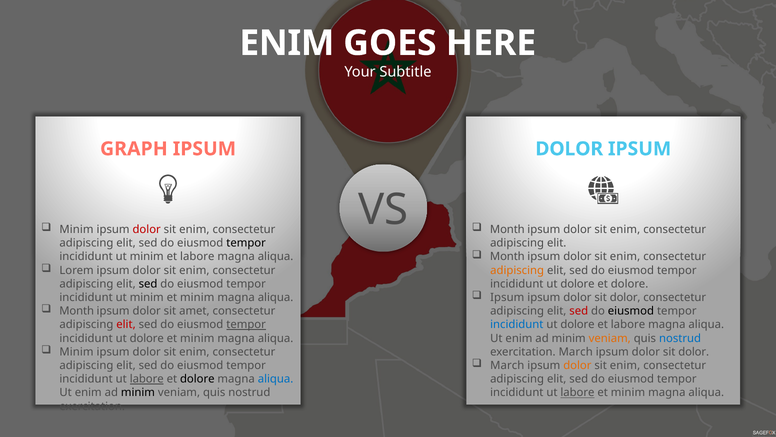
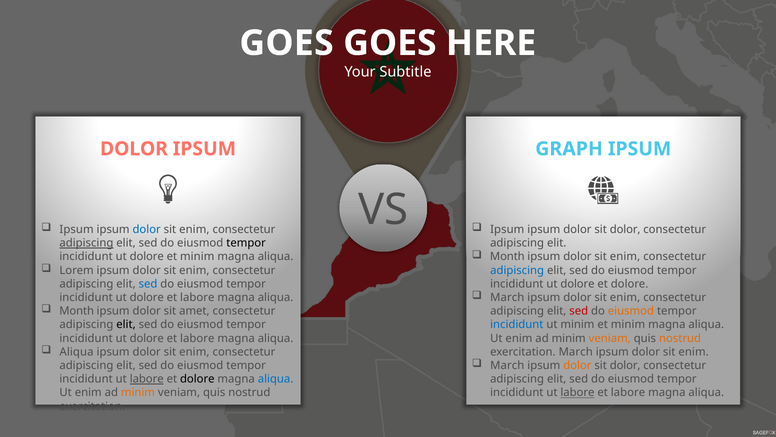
ENIM at (287, 43): ENIM -> GOES
GRAPH at (134, 149): GRAPH -> DOLOR
DOLOR at (569, 149): DOLOR -> GRAPH
Minim at (77, 229): Minim -> Ipsum
dolor at (147, 229) colour: red -> blue
Month at (507, 229): Month -> Ipsum
enim at (625, 229): enim -> dolor
adipiscing at (86, 243) underline: none -> present
minim at (147, 256): minim -> dolore
labore at (197, 256): labore -> minim
adipiscing at (517, 270) colour: orange -> blue
sed at (148, 284) colour: black -> blue
Ipsum at (507, 297): Ipsum -> March
dolor at (625, 297): dolor -> enim
minim at (147, 297): minim -> dolore
minim at (197, 297): minim -> labore
eiusmod at (631, 311) colour: black -> orange
elit at (126, 324) colour: red -> black
tempor at (246, 324) underline: present -> none
dolore at (577, 324): dolore -> minim
labore at (628, 324): labore -> minim
minim at (197, 338): minim -> labore
nostrud at (680, 338) colour: blue -> orange
Minim at (77, 352): Minim -> Aliqua
dolor at (694, 352): dolor -> enim
enim at (625, 365): enim -> dolor
minim at (138, 392) colour: black -> orange
minim at (628, 392): minim -> labore
